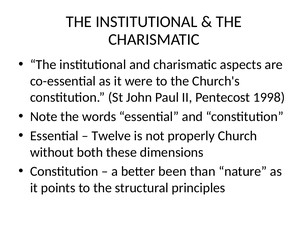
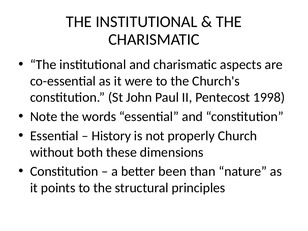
Twelve: Twelve -> History
